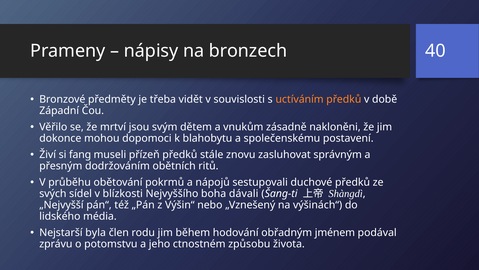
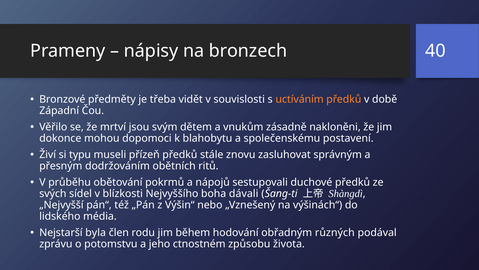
fang: fang -> typu
jménem: jménem -> různých
